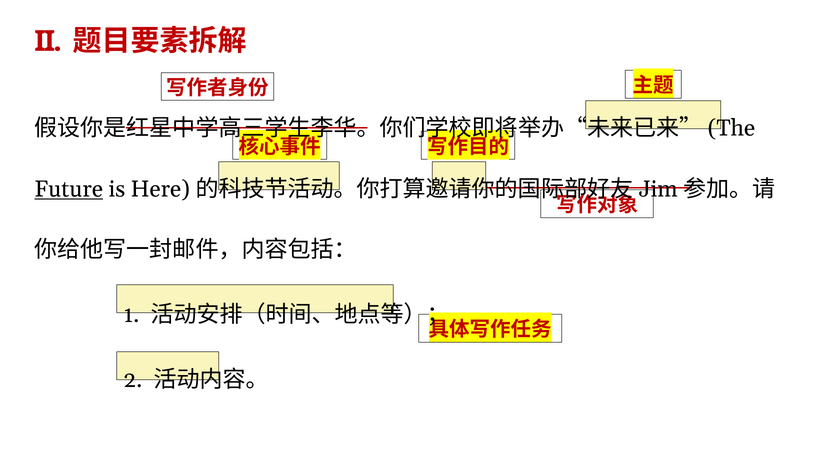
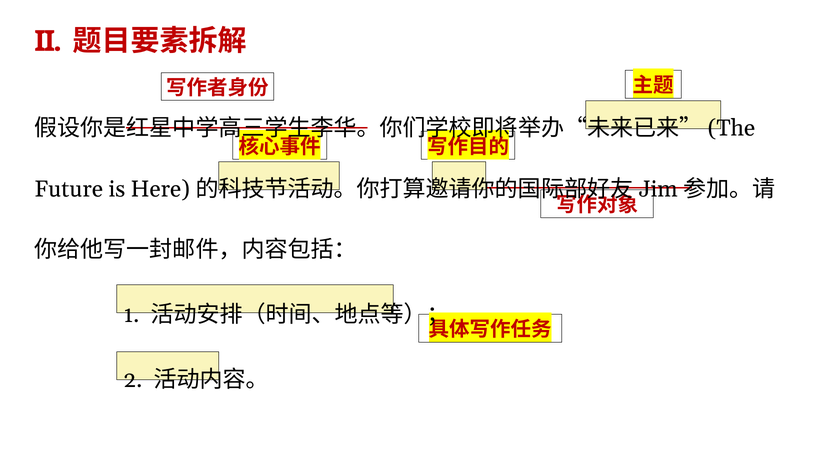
Future underline: present -> none
